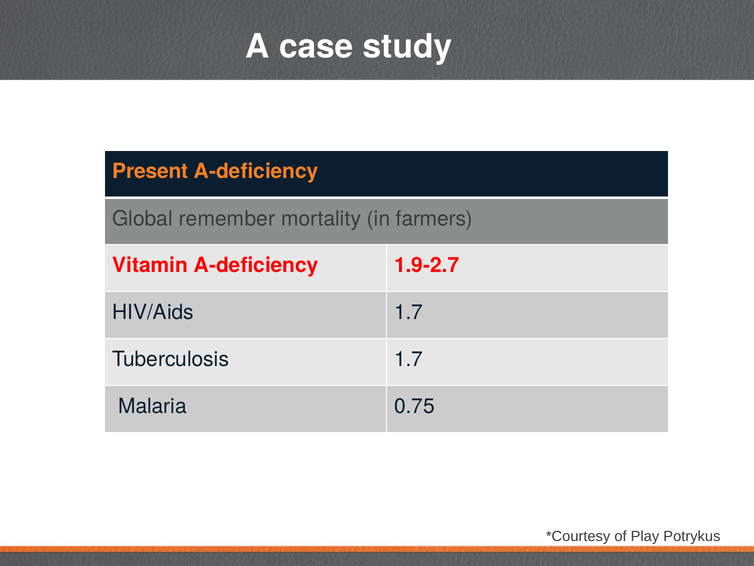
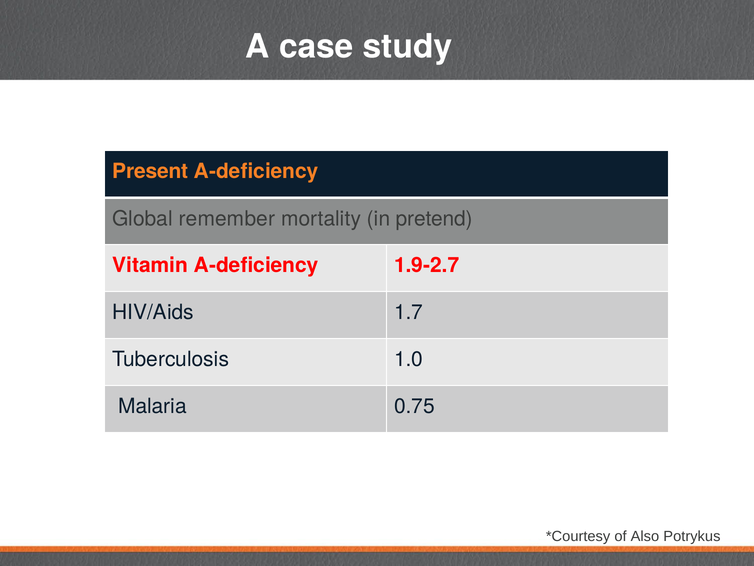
farmers: farmers -> pretend
Tuberculosis 1.7: 1.7 -> 1.0
Play: Play -> Also
